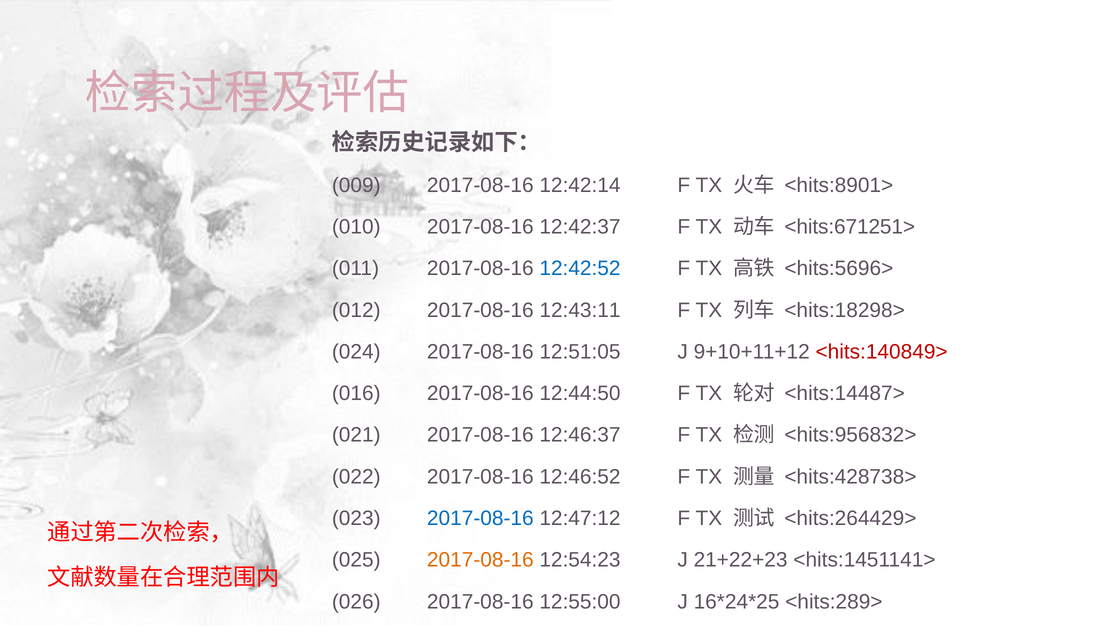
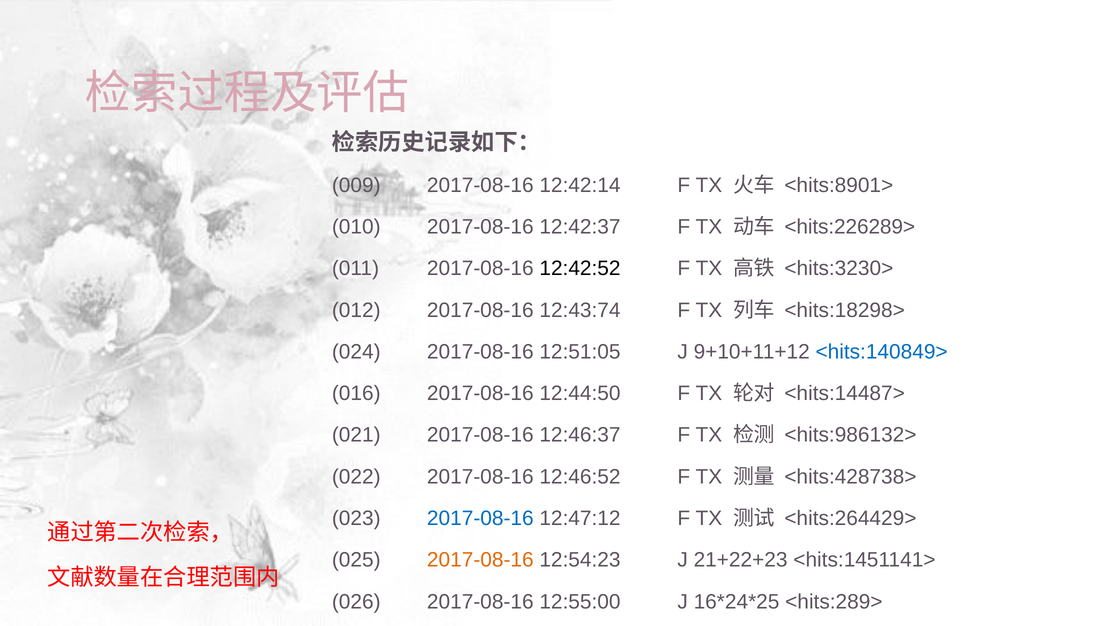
<hits:671251>: <hits:671251> -> <hits:226289>
12:42:52 colour: blue -> black
<hits:5696>: <hits:5696> -> <hits:3230>
12:43:11: 12:43:11 -> 12:43:74
<hits:140849> colour: red -> blue
<hits:956832>: <hits:956832> -> <hits:986132>
